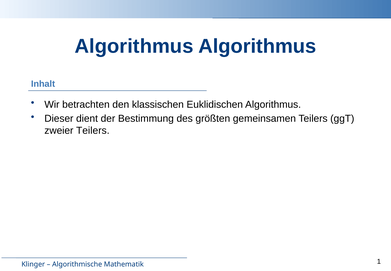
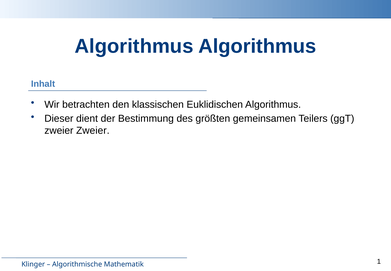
zweier Teilers: Teilers -> Zweier
